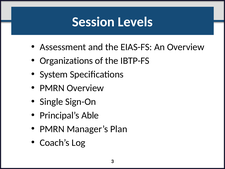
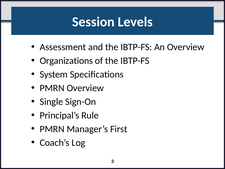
and the EIAS-FS: EIAS-FS -> IBTP-FS
Able: Able -> Rule
Plan: Plan -> First
